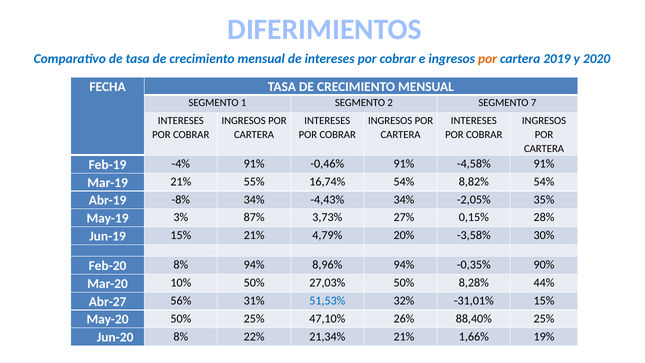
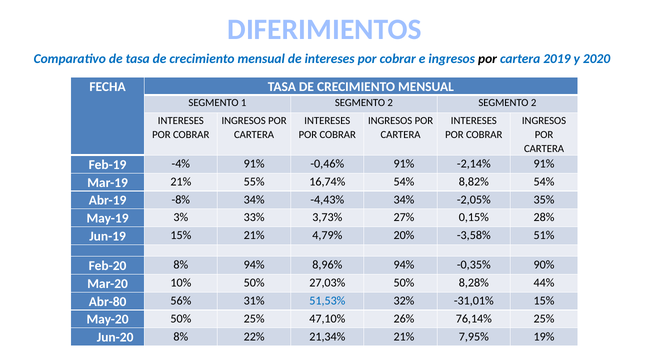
por at (488, 59) colour: orange -> black
2 SEGMENTO 7: 7 -> 2
-4,58%: -4,58% -> -2,14%
87%: 87% -> 33%
30%: 30% -> 51%
Abr-27: Abr-27 -> Abr-80
88,40%: 88,40% -> 76,14%
1,66%: 1,66% -> 7,95%
